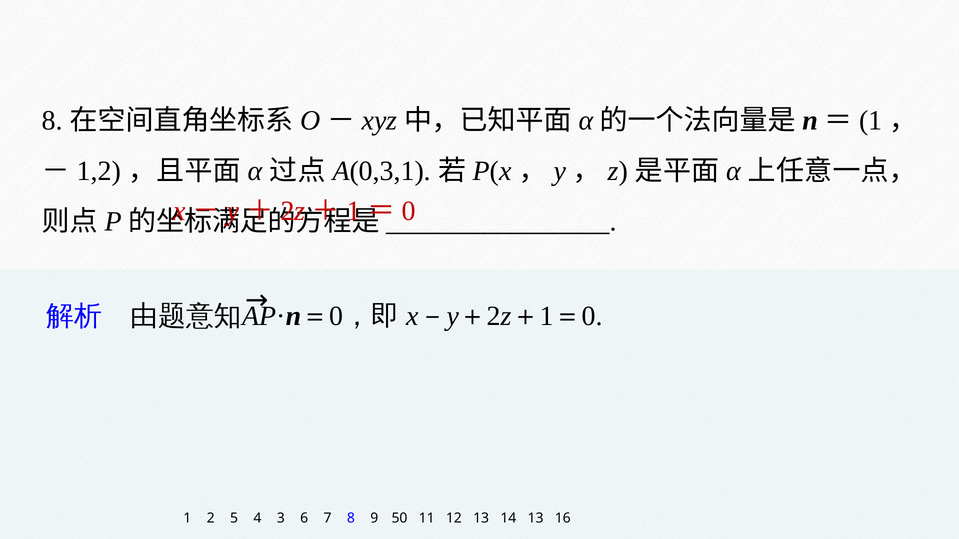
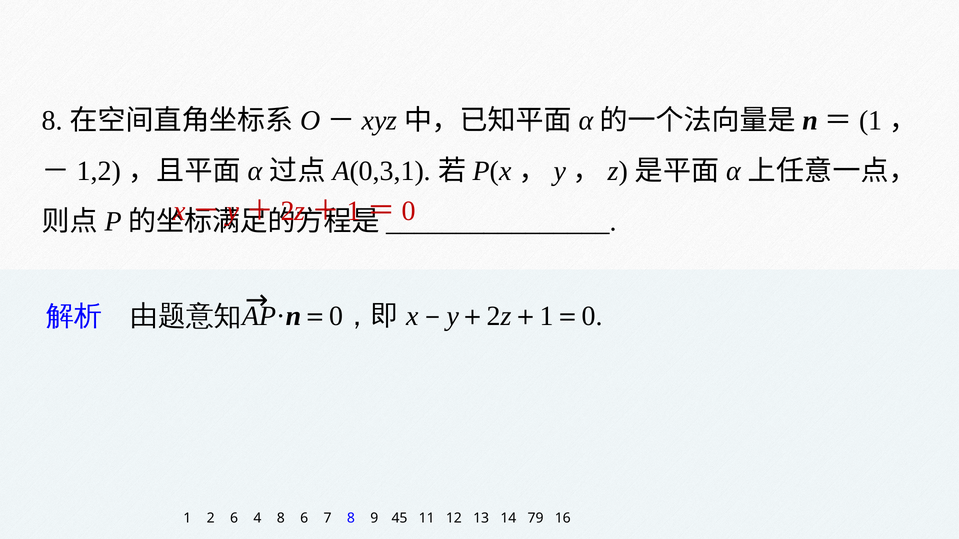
2 5: 5 -> 6
4 3: 3 -> 8
50: 50 -> 45
14 13: 13 -> 79
